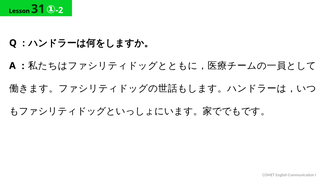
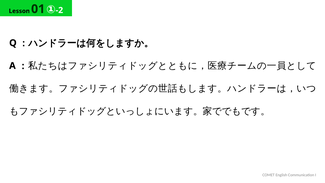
31: 31 -> 01
